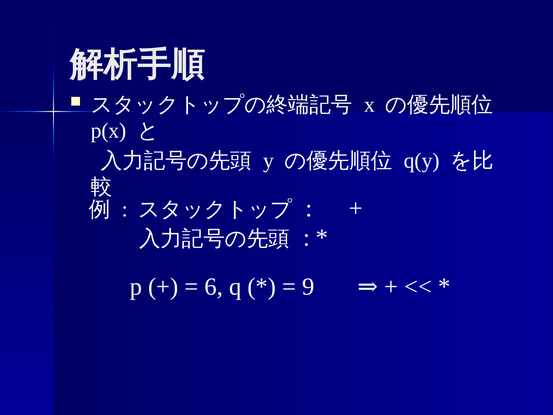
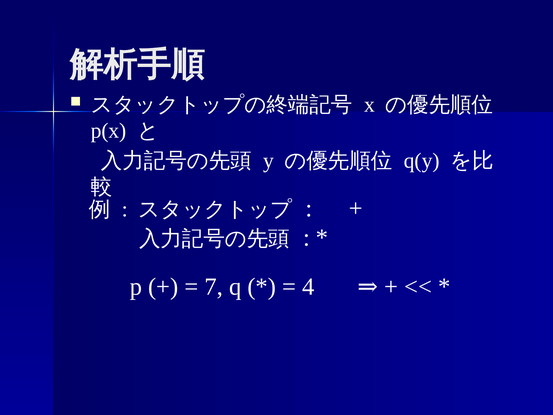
6: 6 -> 7
9: 9 -> 4
